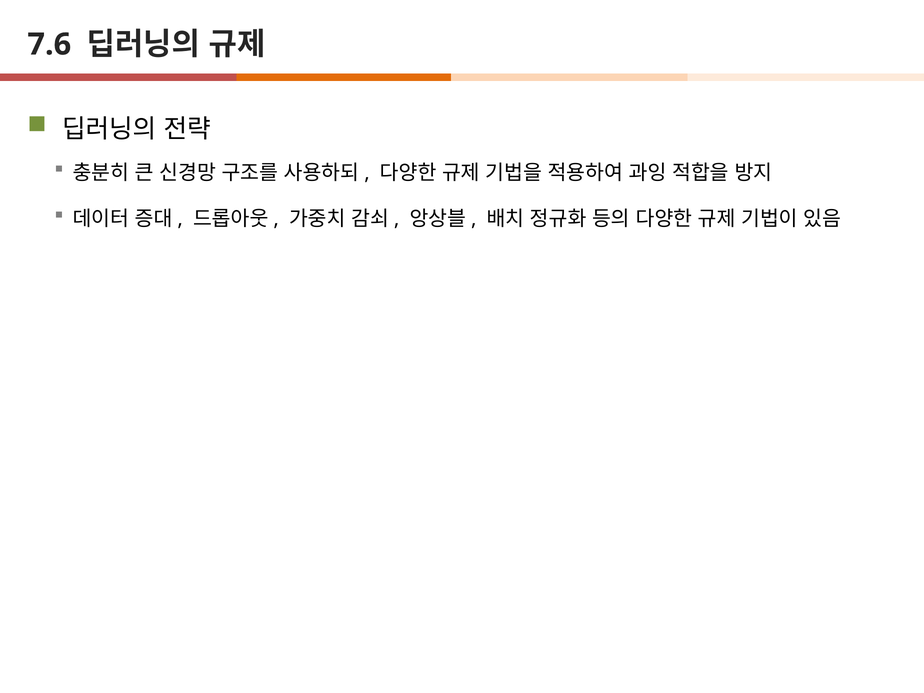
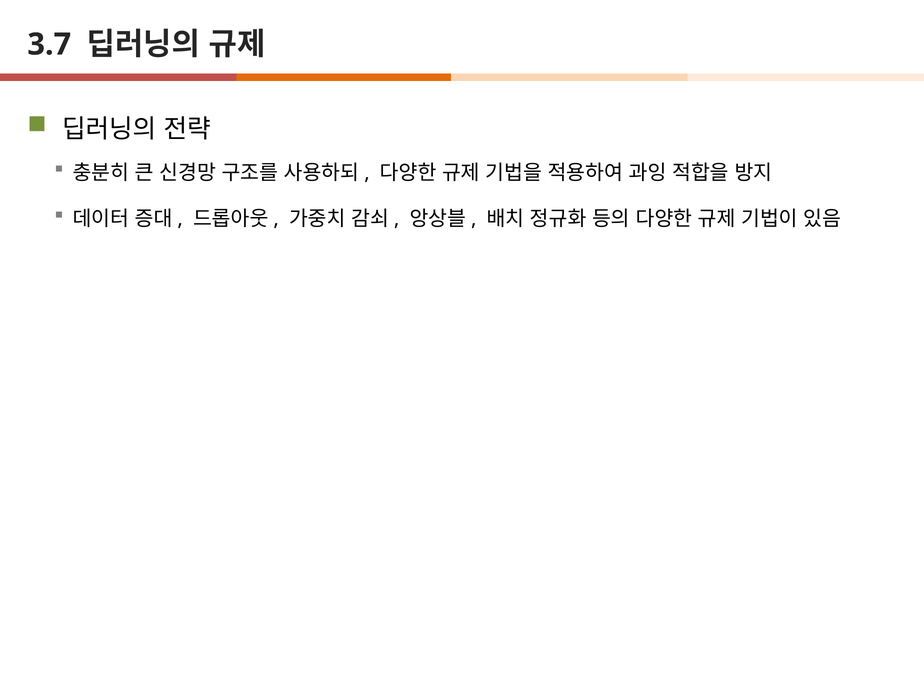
7.6: 7.6 -> 3.7
